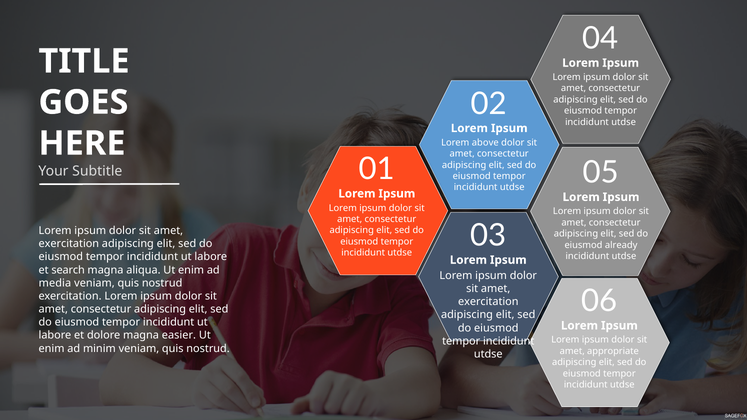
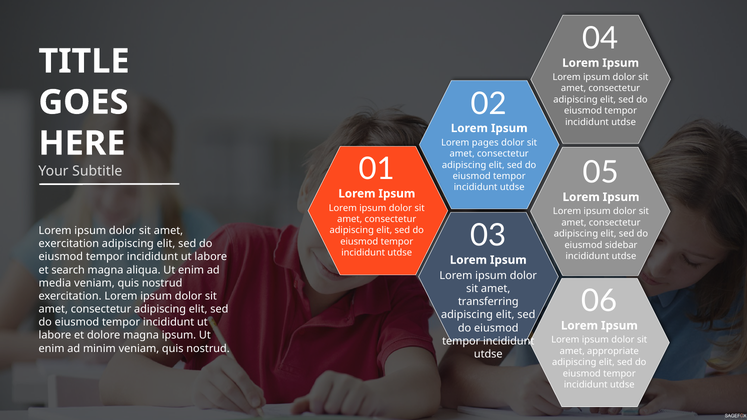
above: above -> pages
already: already -> sidebar
exercitation at (488, 302): exercitation -> transferring
magna easier: easier -> ipsum
